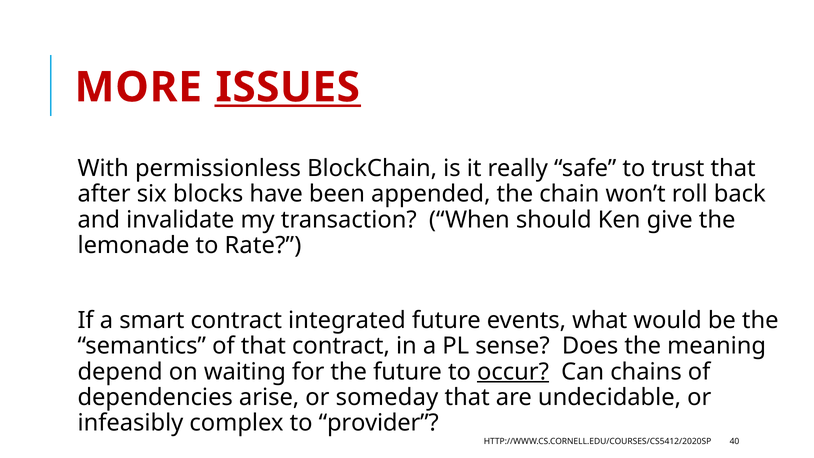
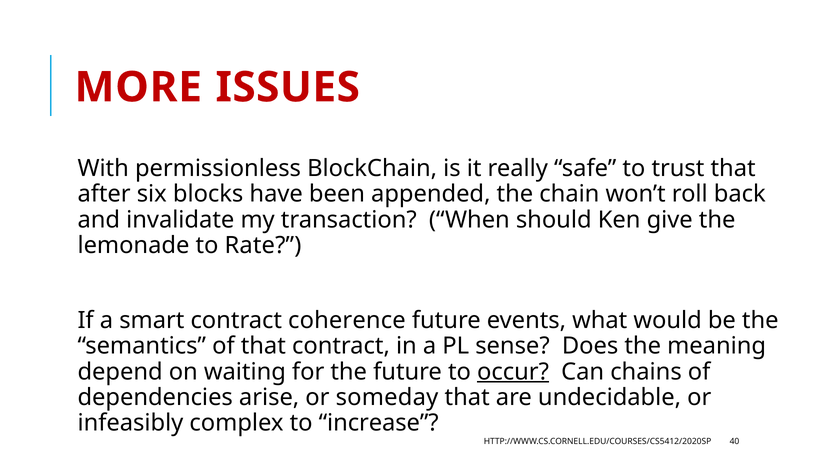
ISSUES underline: present -> none
integrated: integrated -> coherence
provider: provider -> increase
